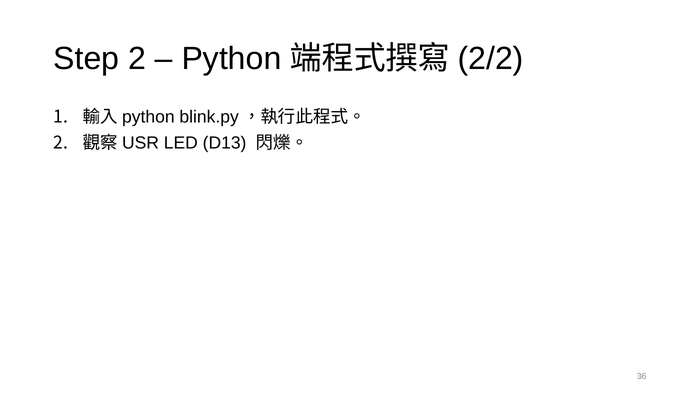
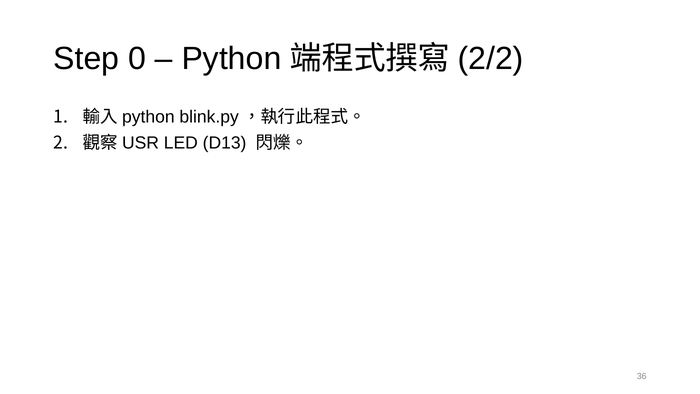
Step 2: 2 -> 0
